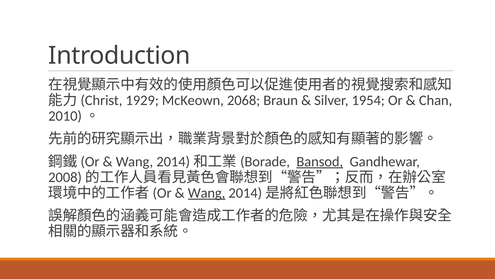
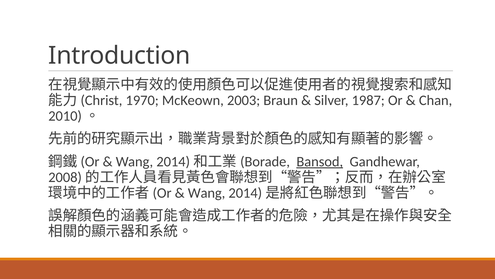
1929: 1929 -> 1970
2068: 2068 -> 2003
1954: 1954 -> 1987
Wang at (207, 193) underline: present -> none
